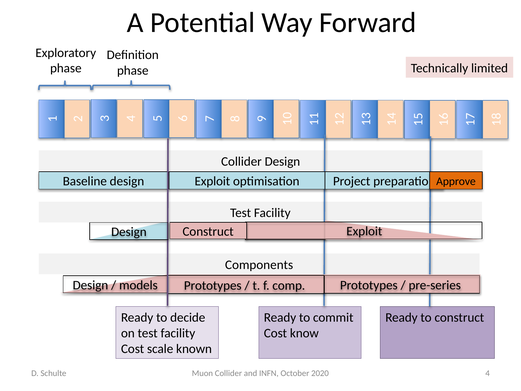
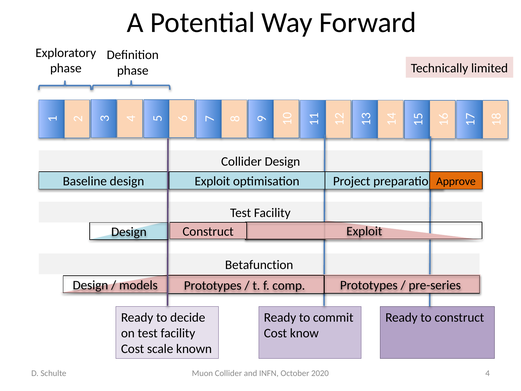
Components: Components -> Betafunction
